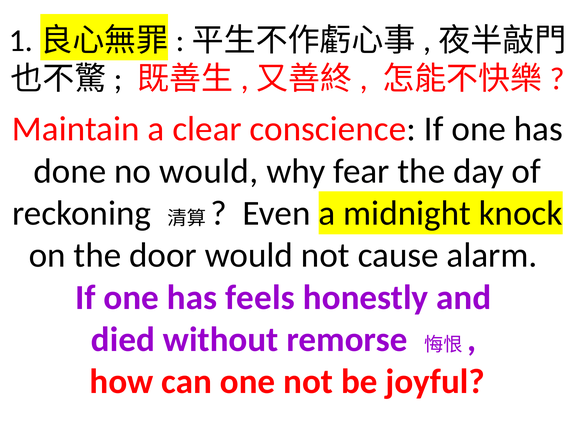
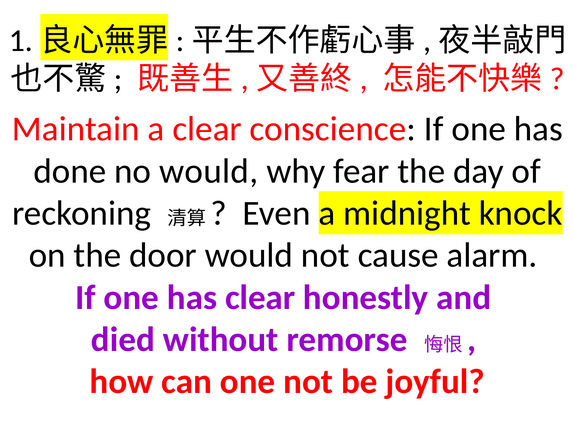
has feels: feels -> clear
